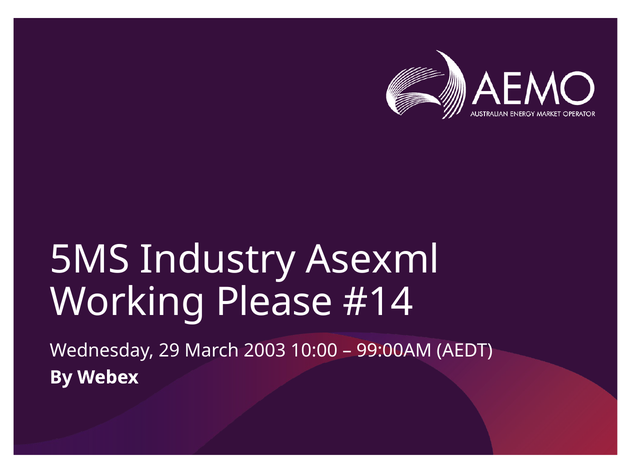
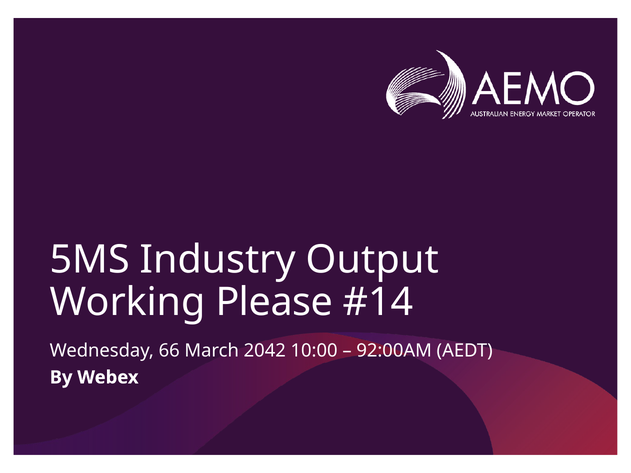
Asexml: Asexml -> Output
29: 29 -> 66
2003: 2003 -> 2042
99:00AM: 99:00AM -> 92:00AM
